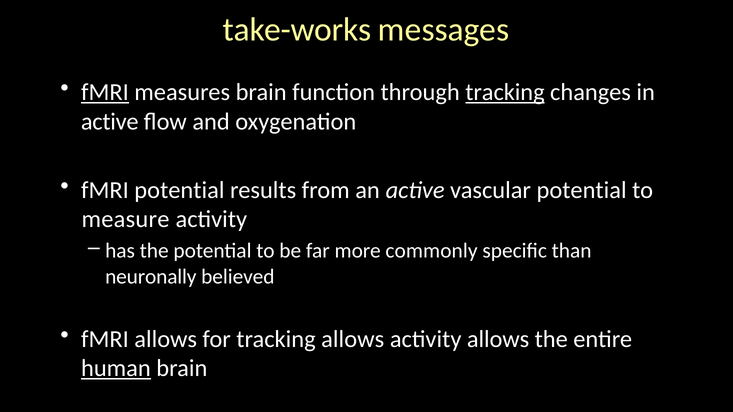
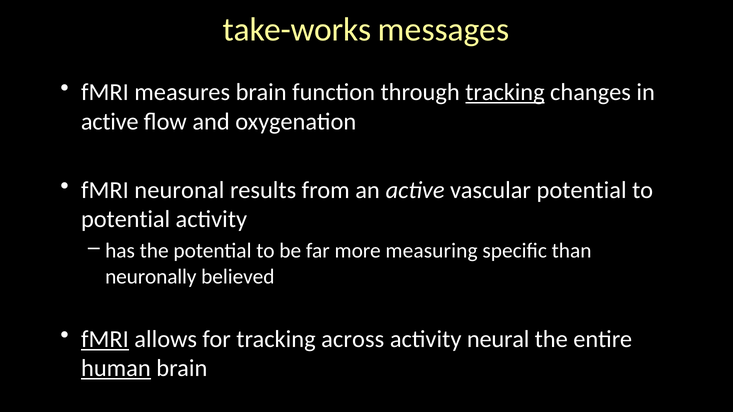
fMRI at (105, 92) underline: present -> none
fMRI potential: potential -> neuronal
measure at (125, 220): measure -> potential
commonly: commonly -> measuring
fMRI at (105, 339) underline: none -> present
tracking allows: allows -> across
activity allows: allows -> neural
